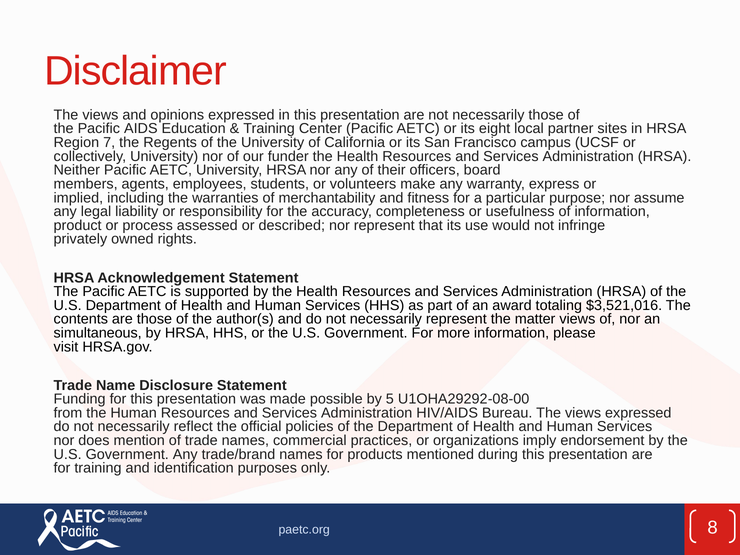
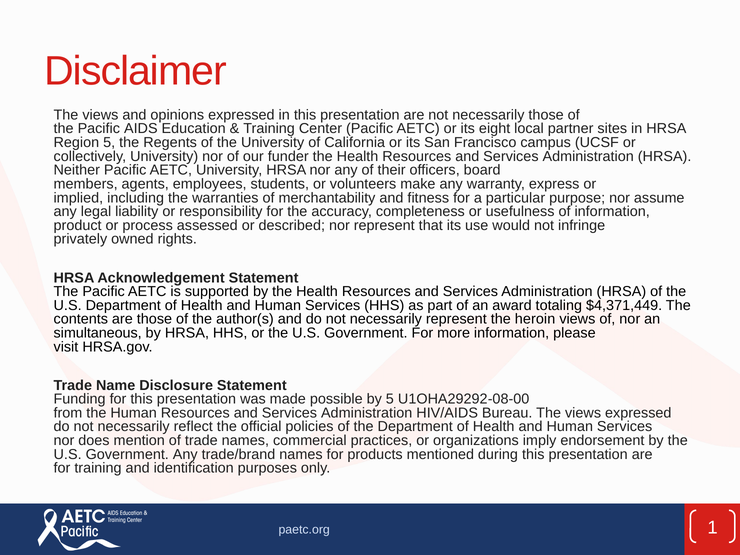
Region 7: 7 -> 5
$3,521,016: $3,521,016 -> $4,371,449
matter: matter -> heroin
8: 8 -> 1
